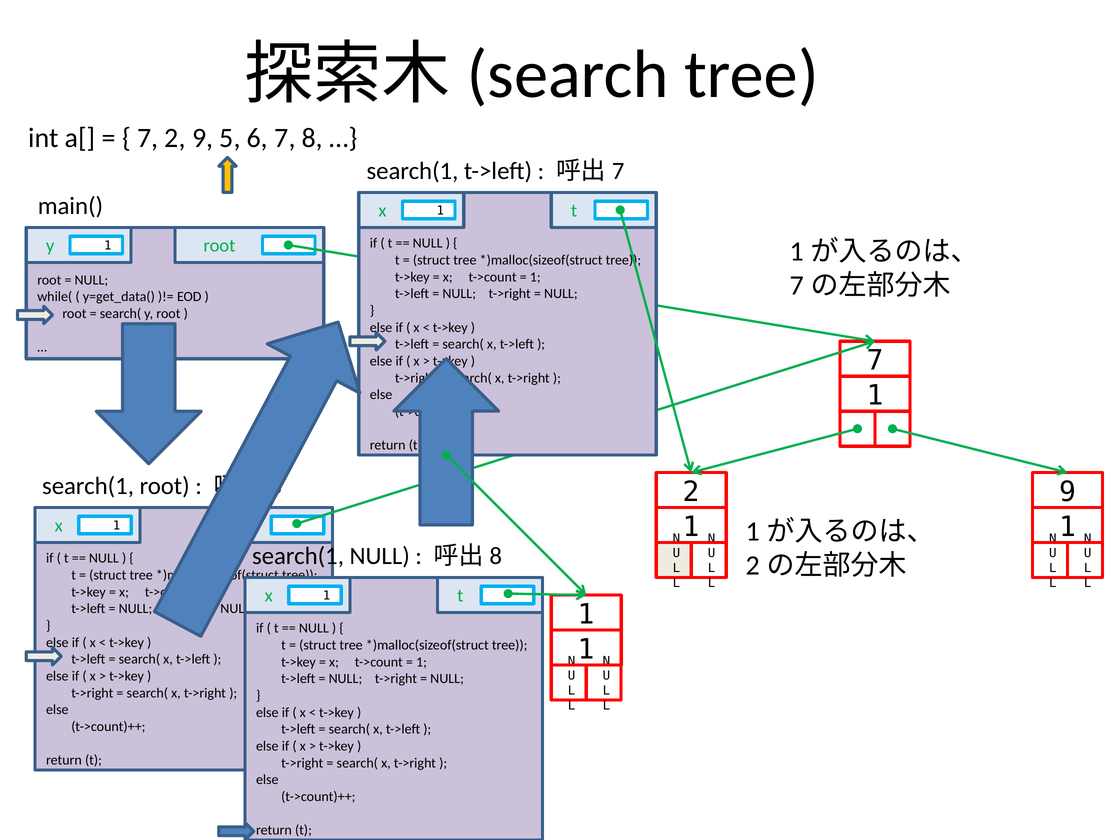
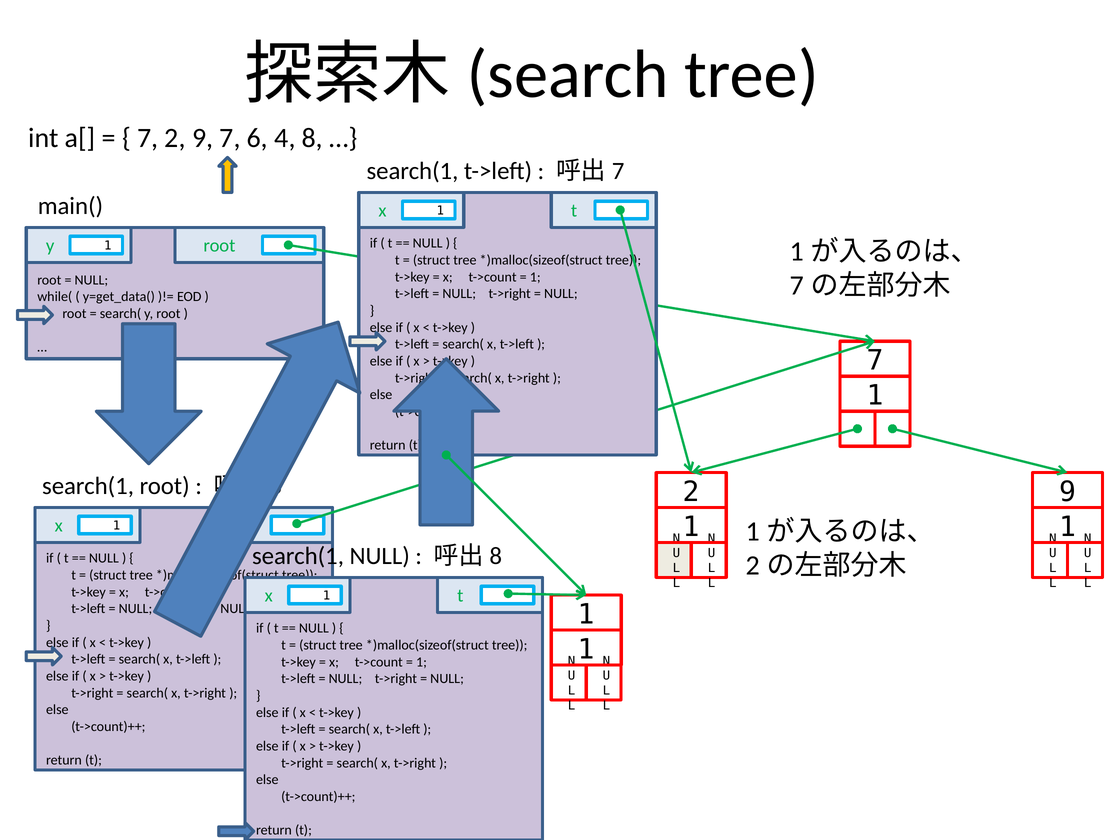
9 5: 5 -> 7
6 7: 7 -> 4
